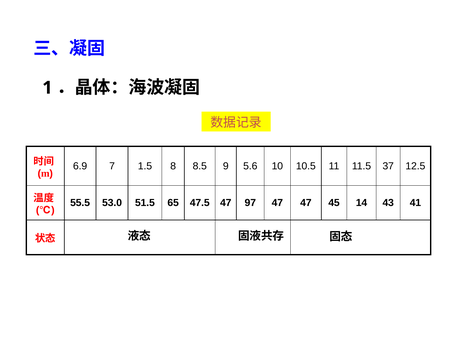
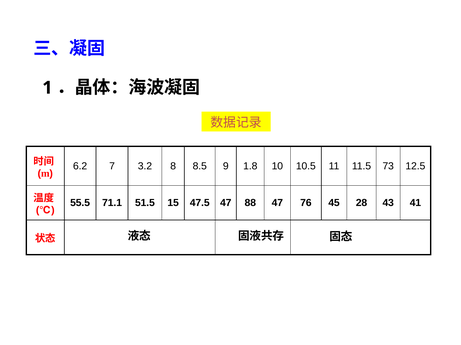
6.9: 6.9 -> 6.2
1.5: 1.5 -> 3.2
5.6: 5.6 -> 1.8
37: 37 -> 73
53.0: 53.0 -> 71.1
65: 65 -> 15
97: 97 -> 88
47 47: 47 -> 76
14: 14 -> 28
